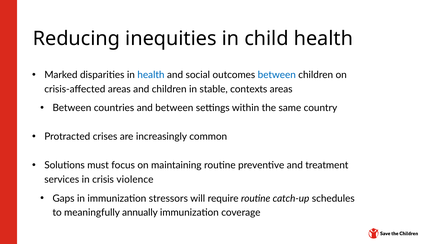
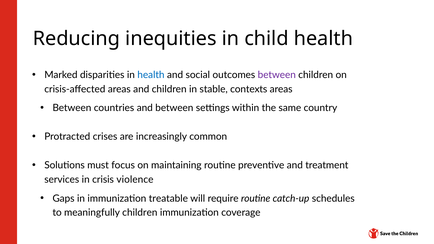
between at (277, 75) colour: blue -> purple
stressors: stressors -> treatable
meaningfully annually: annually -> children
